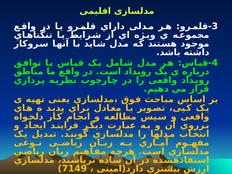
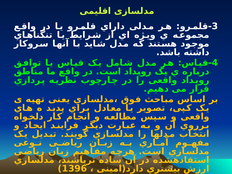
7149: 7149 -> 1396
